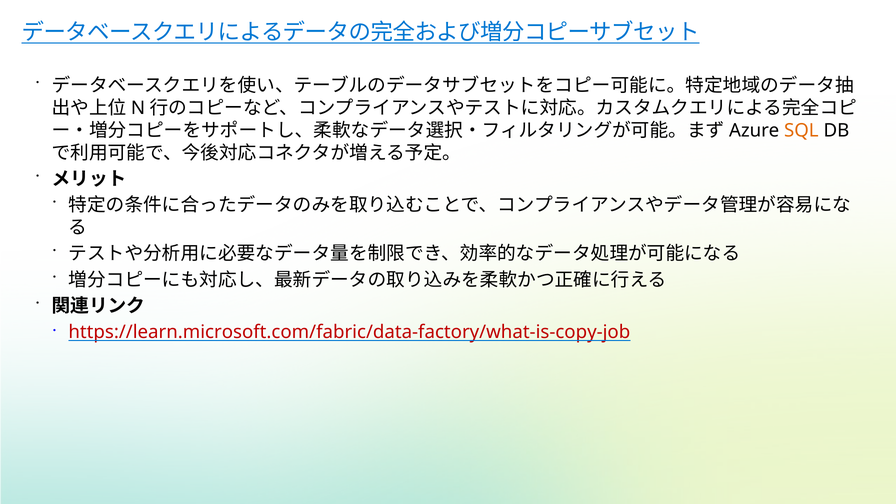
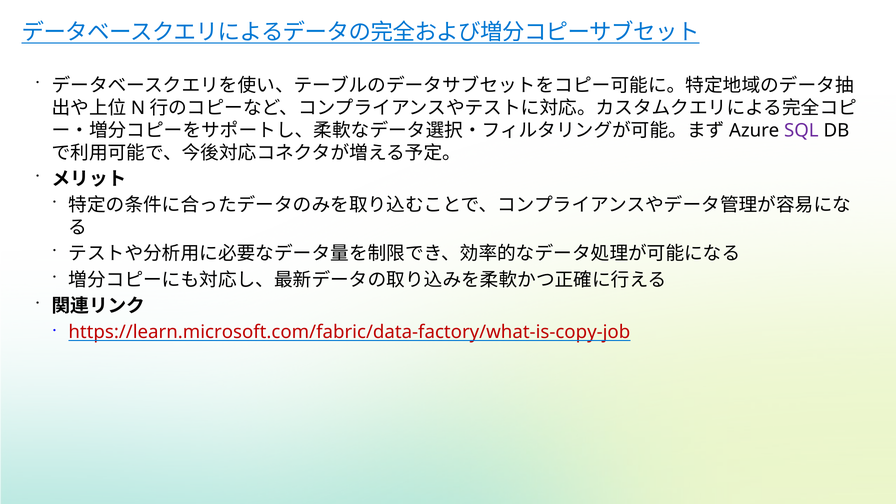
SQL colour: orange -> purple
